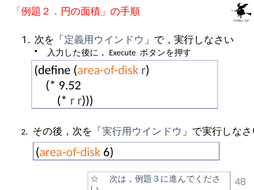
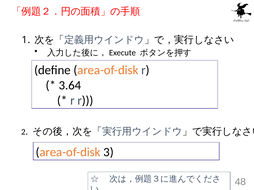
9.52: 9.52 -> 3.64
6: 6 -> 3
